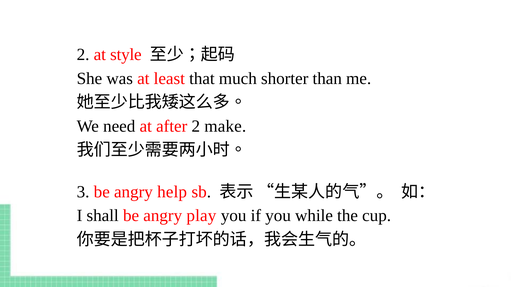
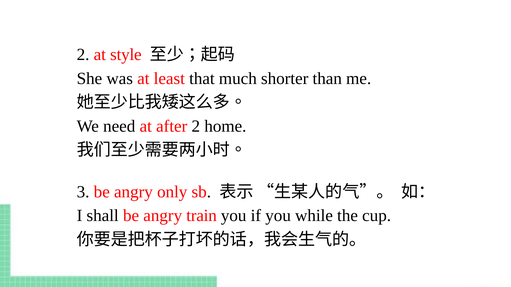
make: make -> home
help: help -> only
play: play -> train
